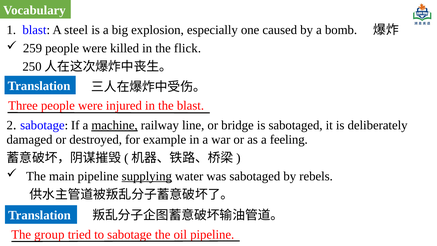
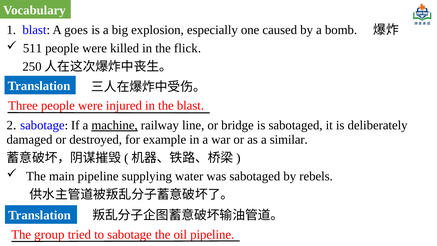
steel: steel -> goes
259: 259 -> 511
feeling: feeling -> similar
supplying underline: present -> none
